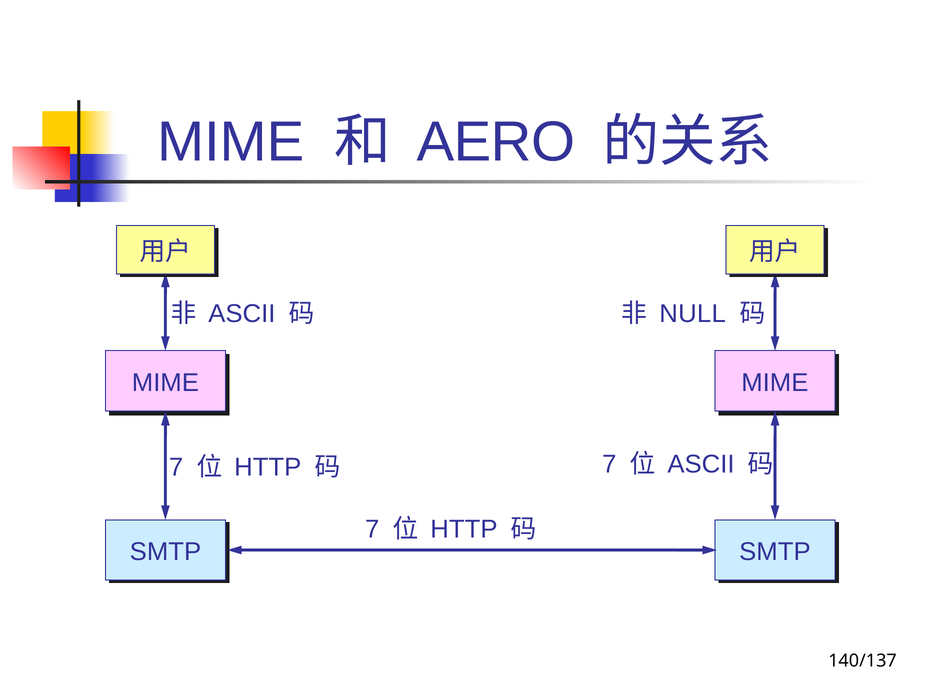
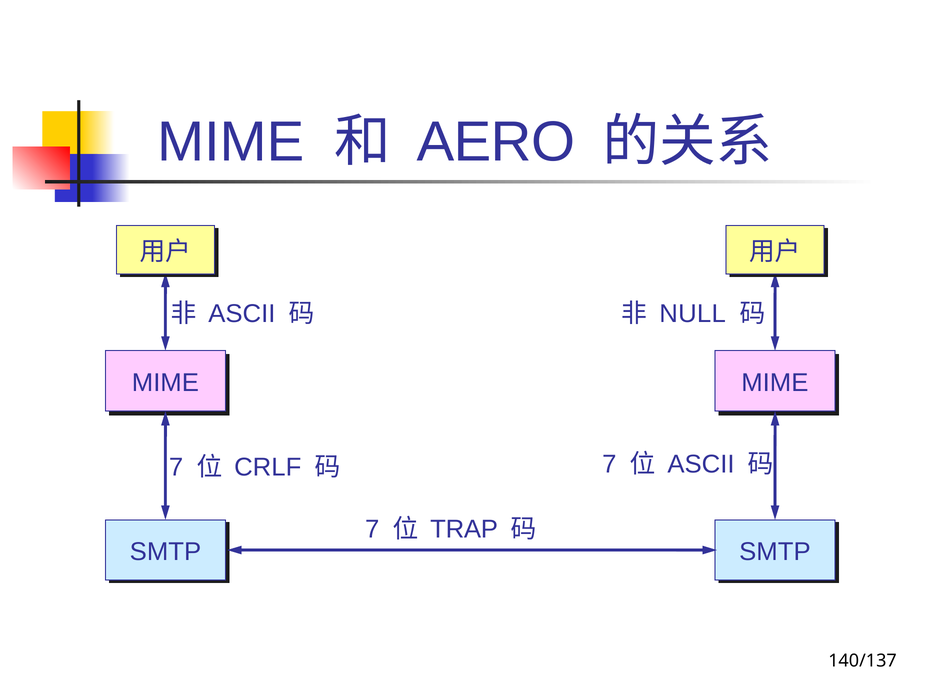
HTTP at (268, 467): HTTP -> CRLF
HTTP at (464, 529): HTTP -> TRAP
